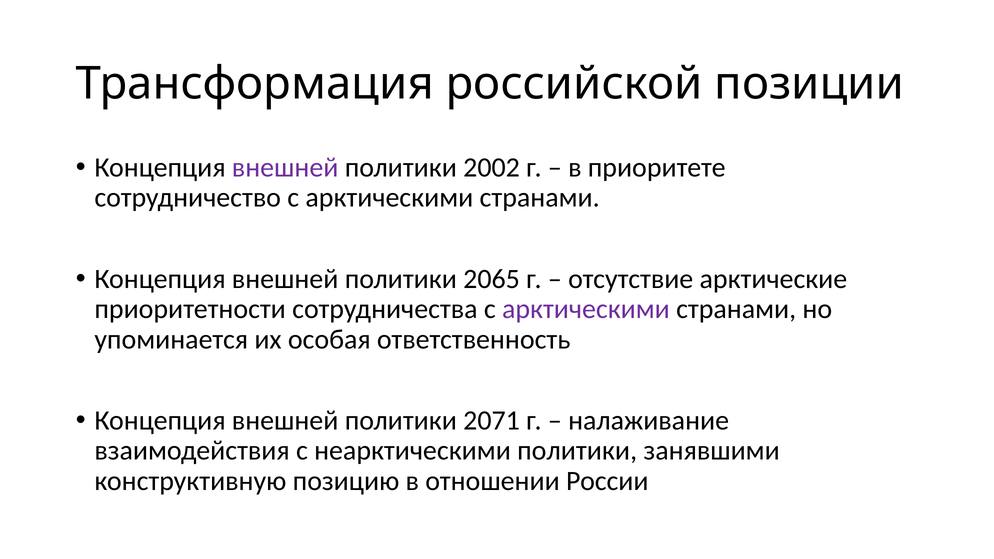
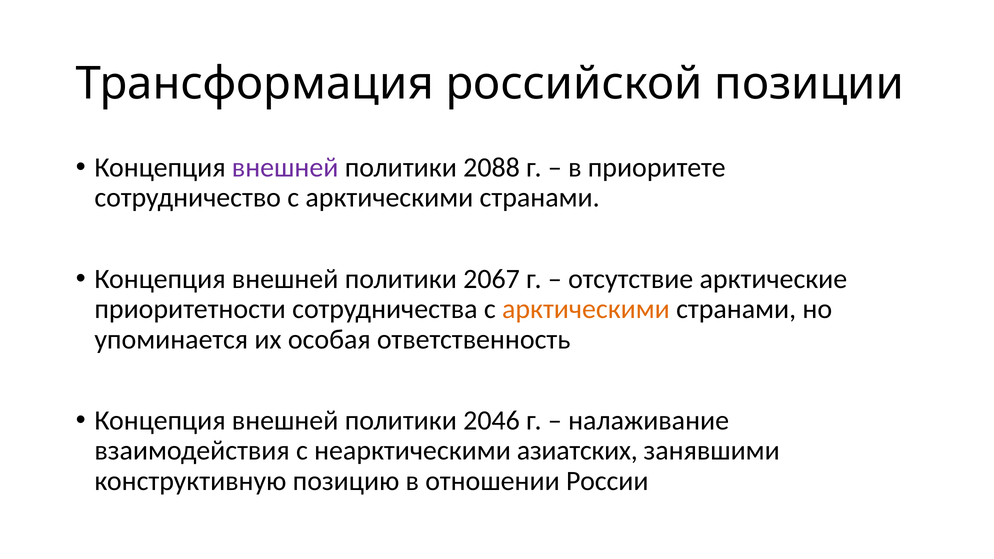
2002: 2002 -> 2088
2065: 2065 -> 2067
арктическими at (586, 309) colour: purple -> orange
2071: 2071 -> 2046
неарктическими политики: политики -> азиатских
